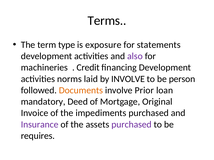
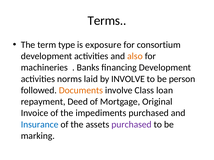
statements: statements -> consortium
also colour: purple -> orange
Credit: Credit -> Banks
Prior: Prior -> Class
mandatory: mandatory -> repayment
Insurance colour: purple -> blue
requires: requires -> marking
